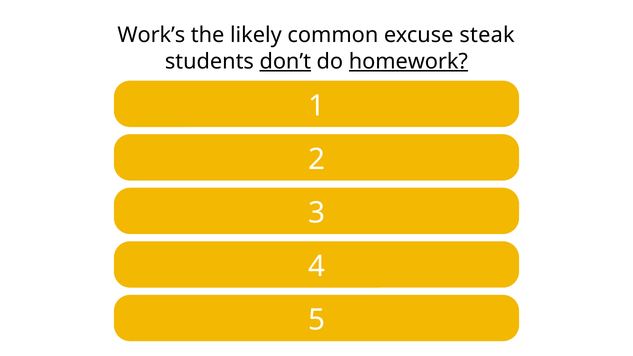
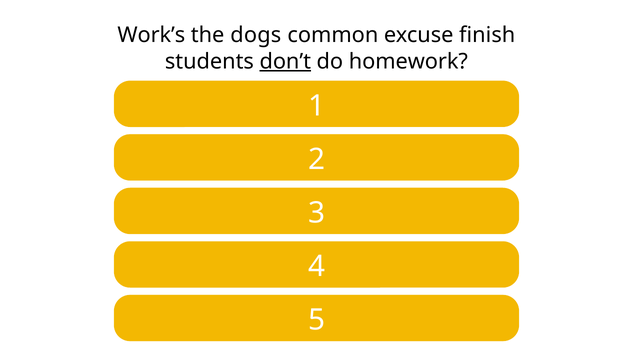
likely: likely -> dogs
steak: steak -> finish
homework underline: present -> none
